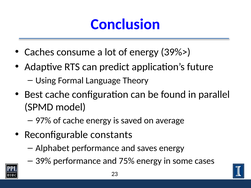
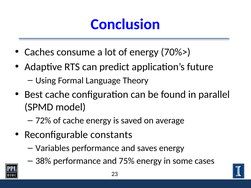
39%>: 39%> -> 70%>
97%: 97% -> 72%
Alphabet: Alphabet -> Variables
39%: 39% -> 38%
